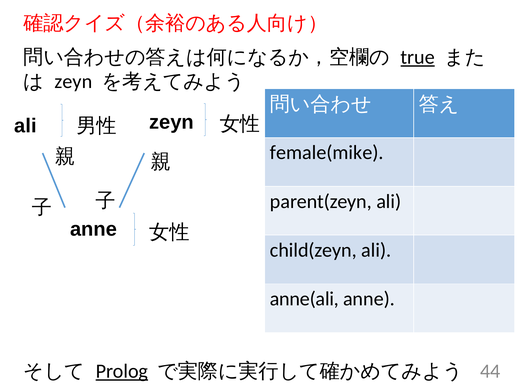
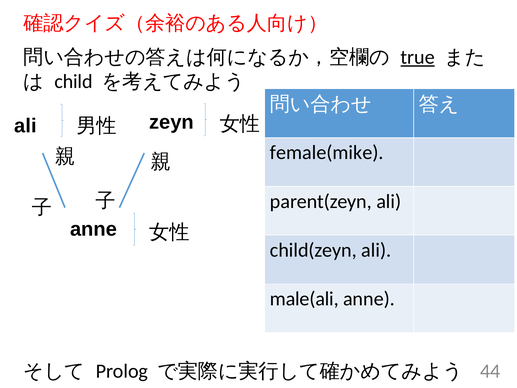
zeyn at (73, 81): zeyn -> child
anne(ali: anne(ali -> male(ali
Prolog underline: present -> none
